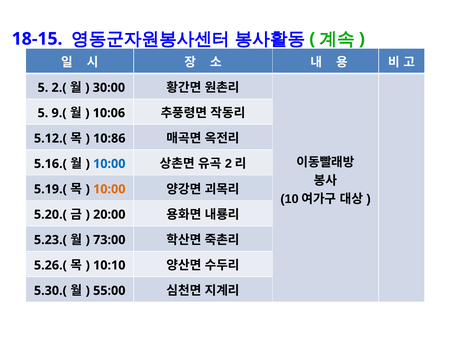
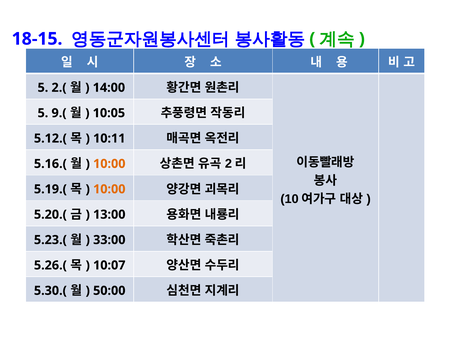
30:00: 30:00 -> 14:00
10:06: 10:06 -> 10:05
10:86: 10:86 -> 10:11
10:00 at (109, 164) colour: blue -> orange
20:00: 20:00 -> 13:00
73:00: 73:00 -> 33:00
10:10: 10:10 -> 10:07
55:00: 55:00 -> 50:00
